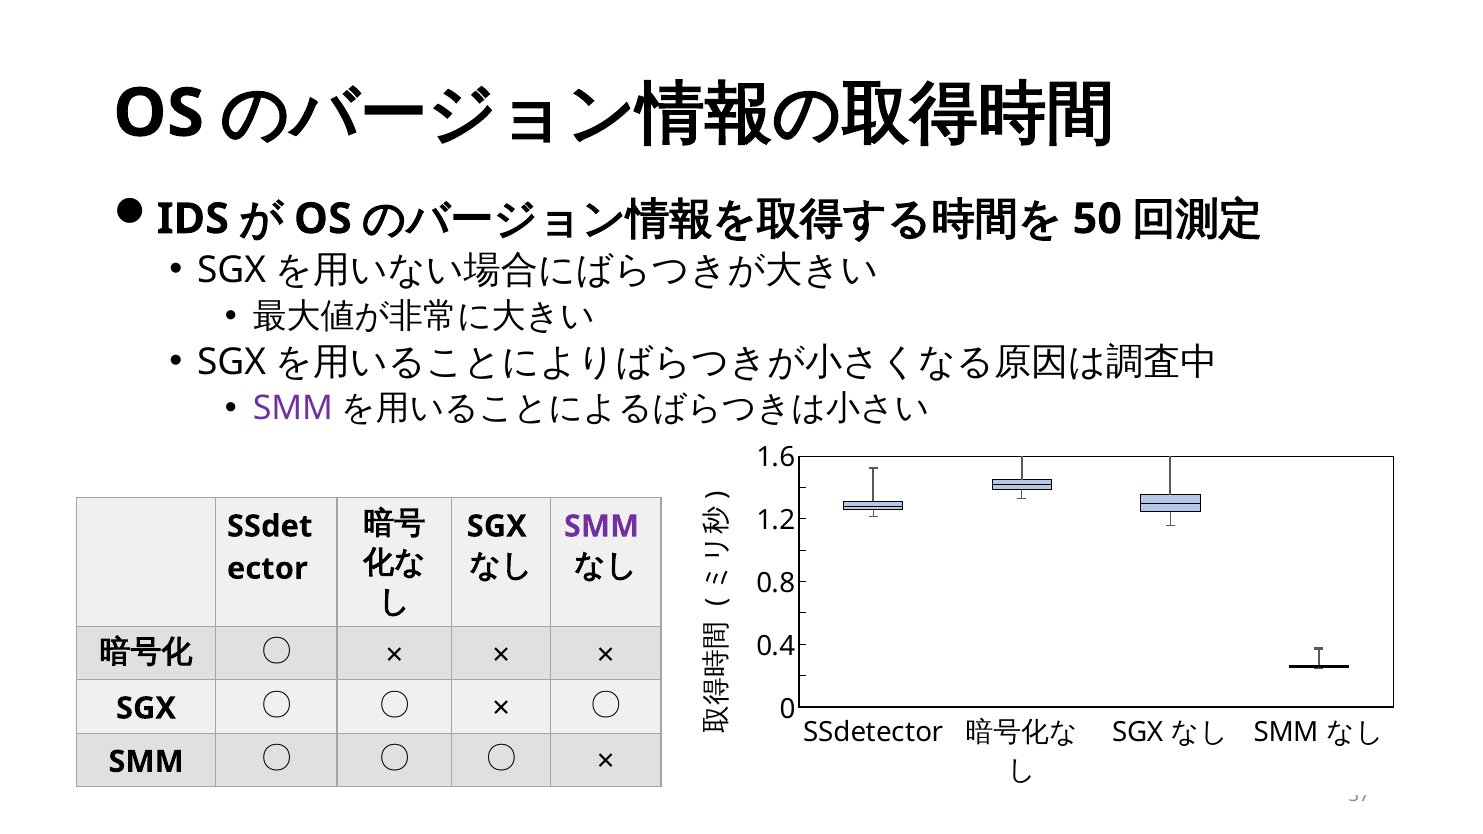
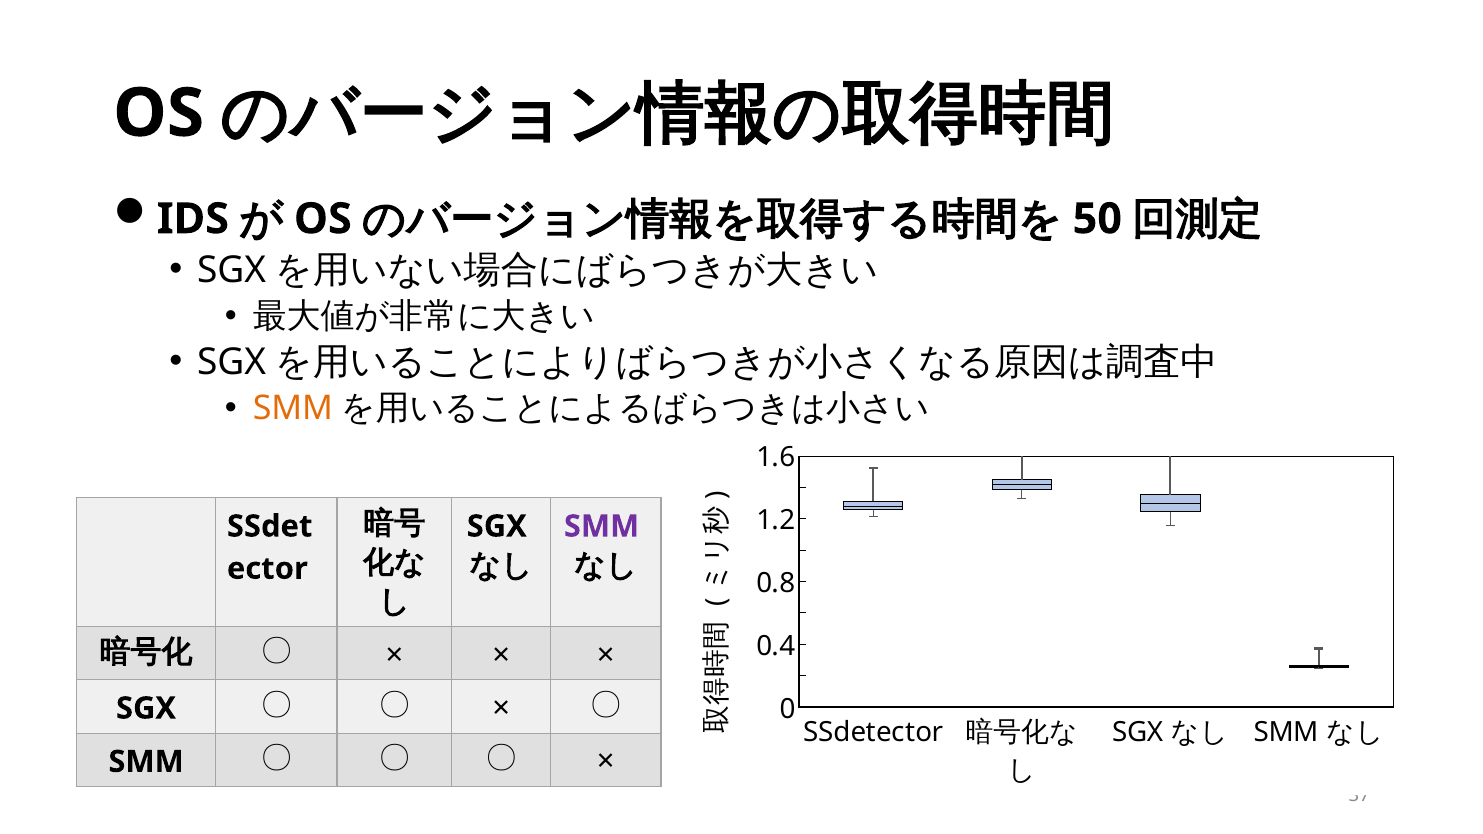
SMM at (293, 408) colour: purple -> orange
